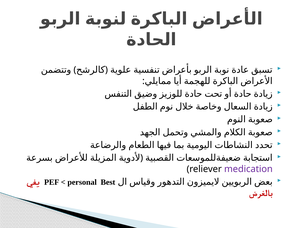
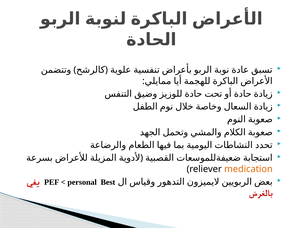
medication colour: purple -> orange
